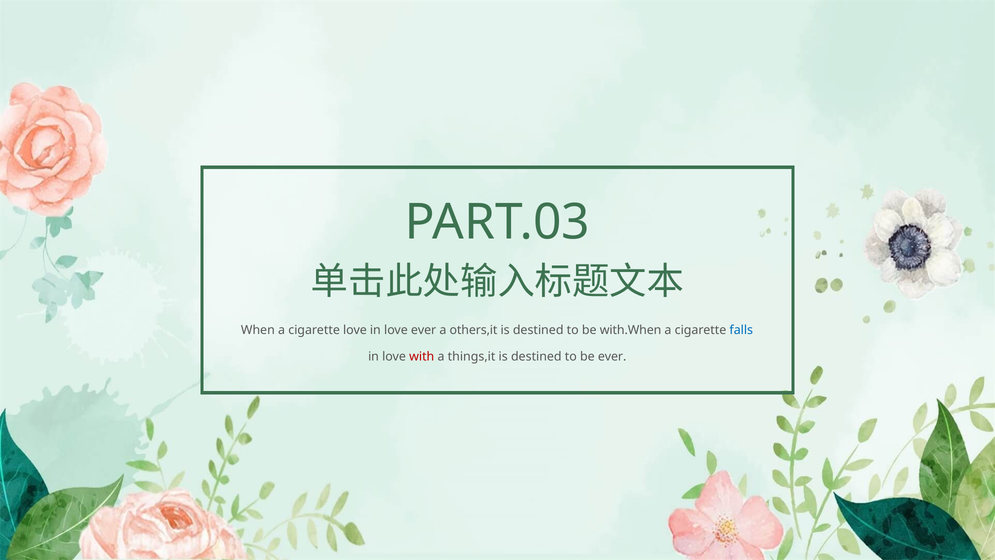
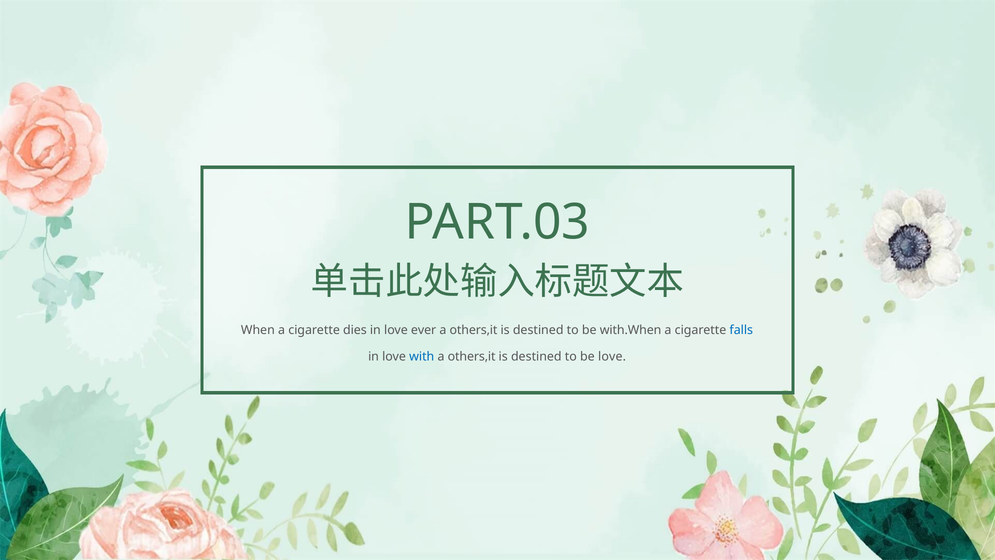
cigarette love: love -> dies
with colour: red -> blue
things,it at (472, 357): things,it -> others,it
be ever: ever -> love
